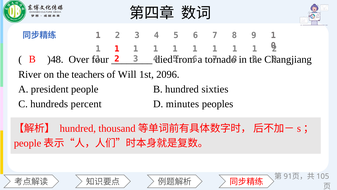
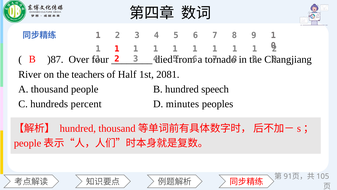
)48: )48 -> )87
Will: Will -> Half
2096: 2096 -> 2081
president: president -> thousand
sixties: sixties -> speech
